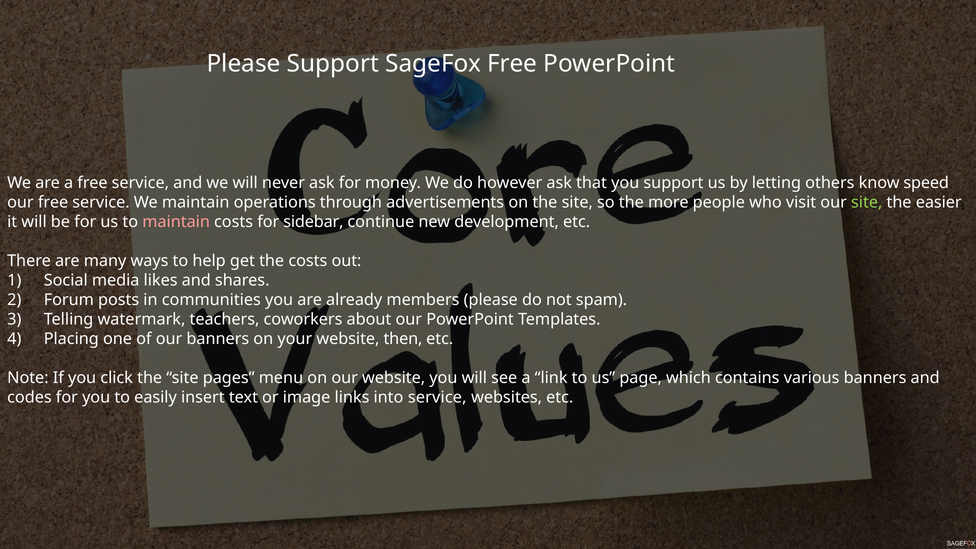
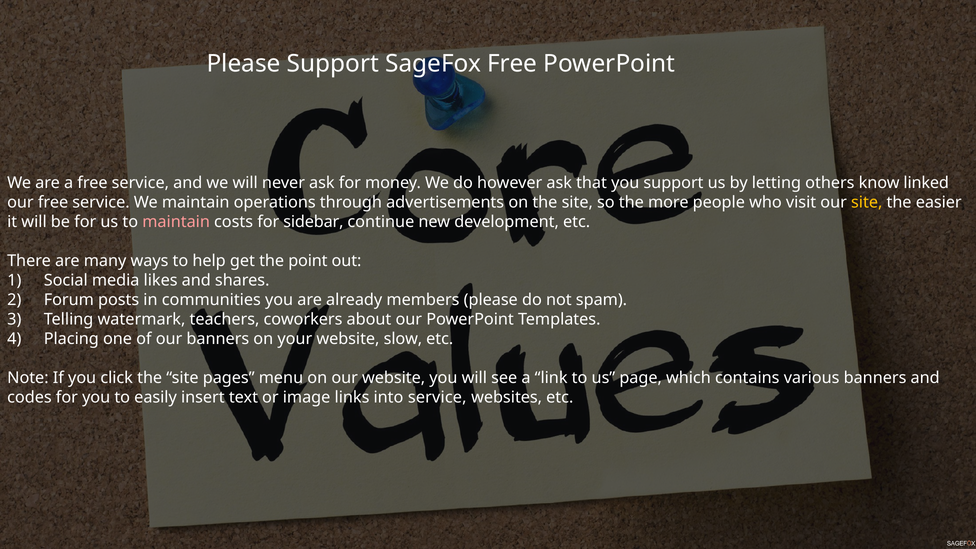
speed: speed -> linked
site at (867, 202) colour: light green -> yellow
the costs: costs -> point
then: then -> slow
